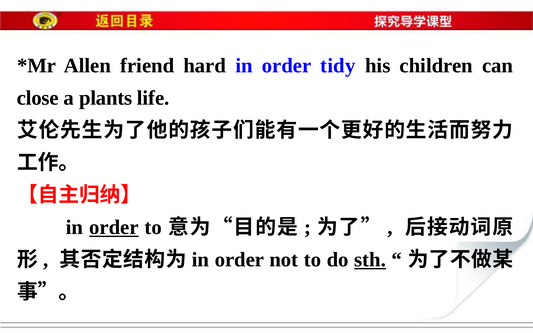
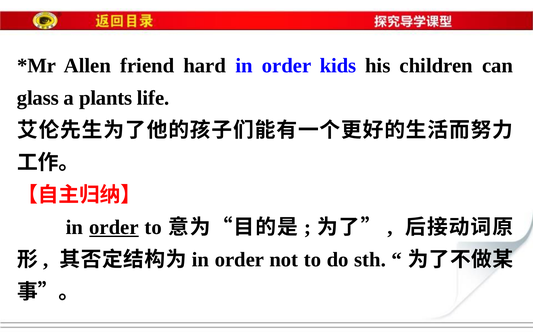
tidy: tidy -> kids
close: close -> glass
sth underline: present -> none
